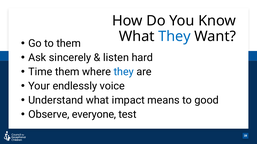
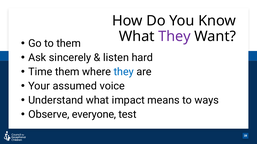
They at (174, 36) colour: blue -> purple
endlessly: endlessly -> assumed
good: good -> ways
